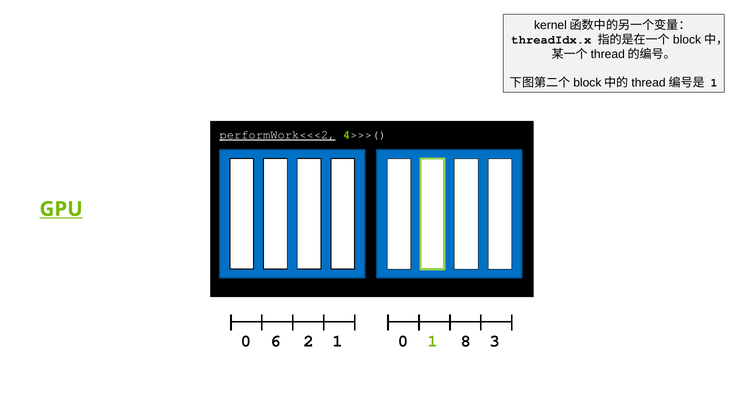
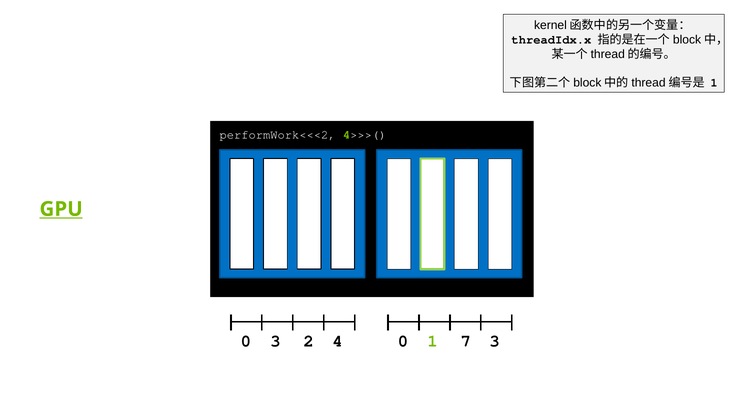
performWork<<<2 underline: present -> none
0 6: 6 -> 3
2 1: 1 -> 4
8: 8 -> 7
